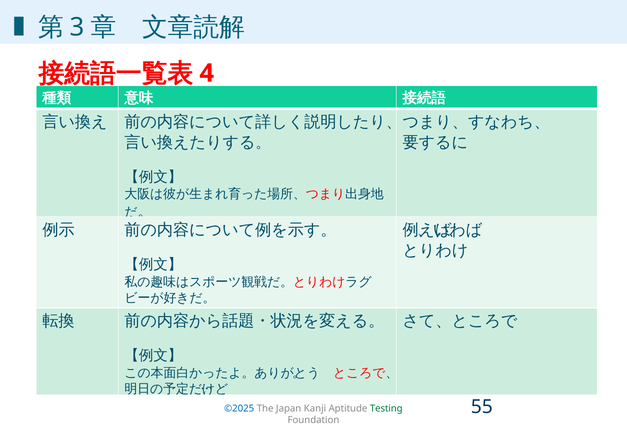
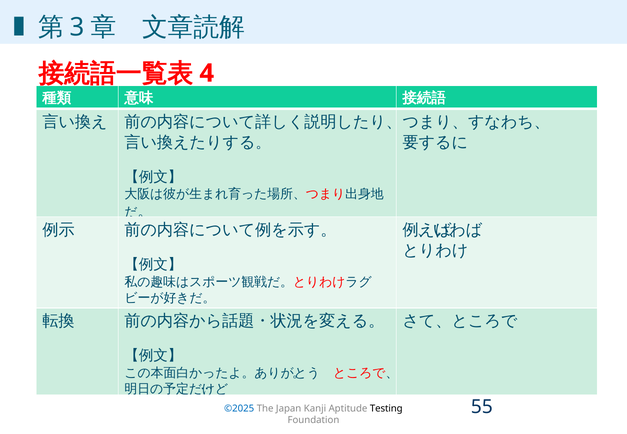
Testing colour: green -> black
